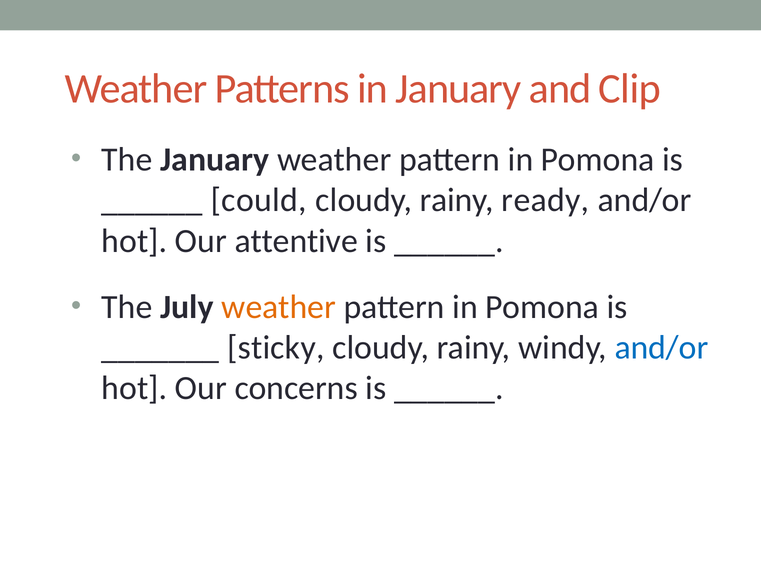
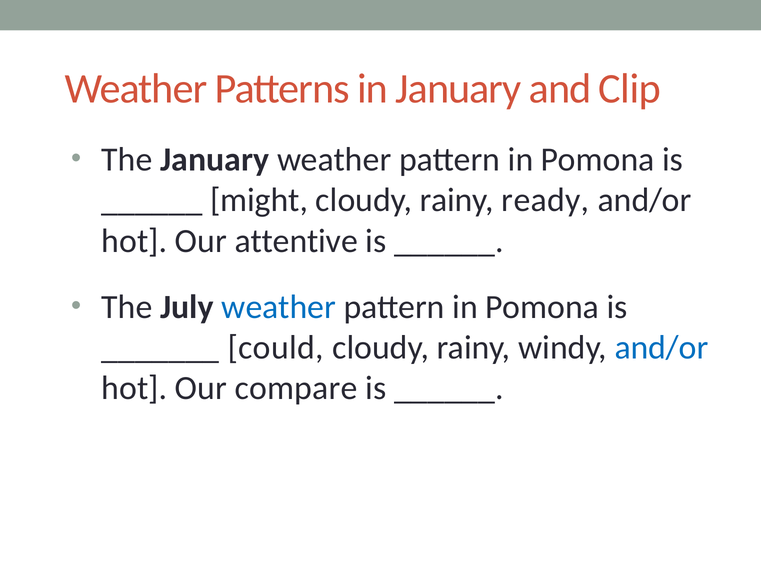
could: could -> might
weather at (279, 307) colour: orange -> blue
sticky: sticky -> could
concerns: concerns -> compare
